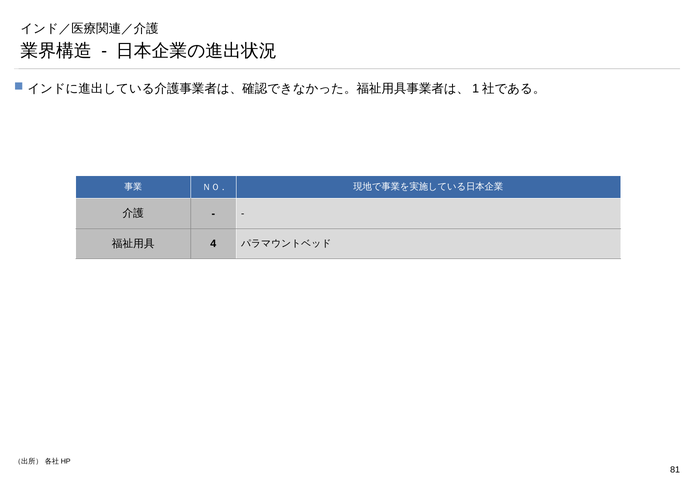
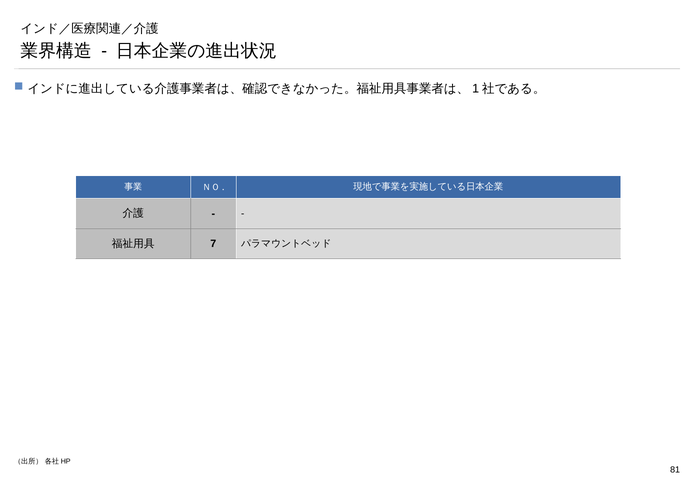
4: 4 -> 7
